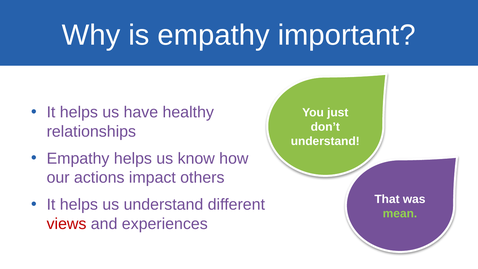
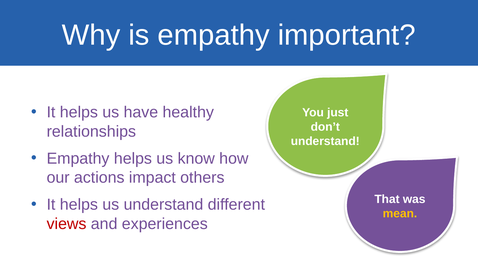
mean colour: light green -> yellow
